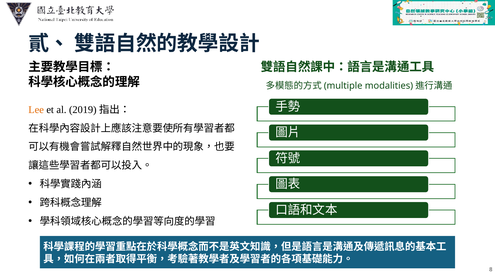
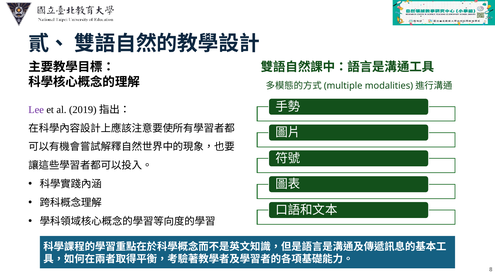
Lee colour: orange -> purple
